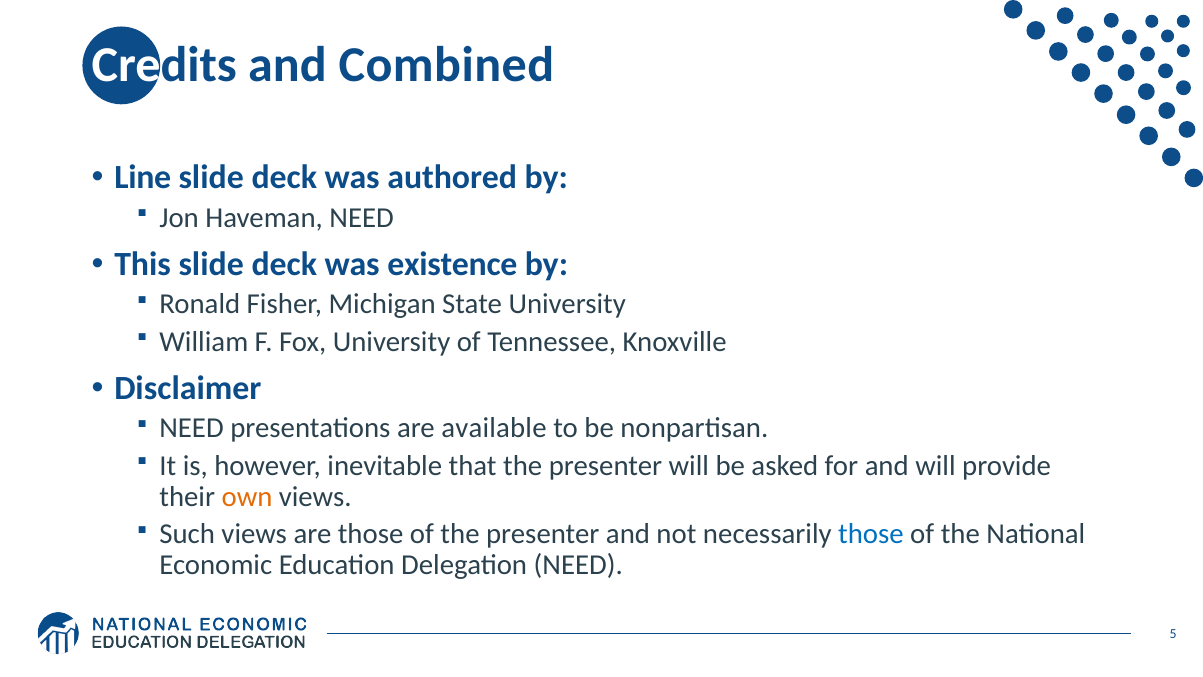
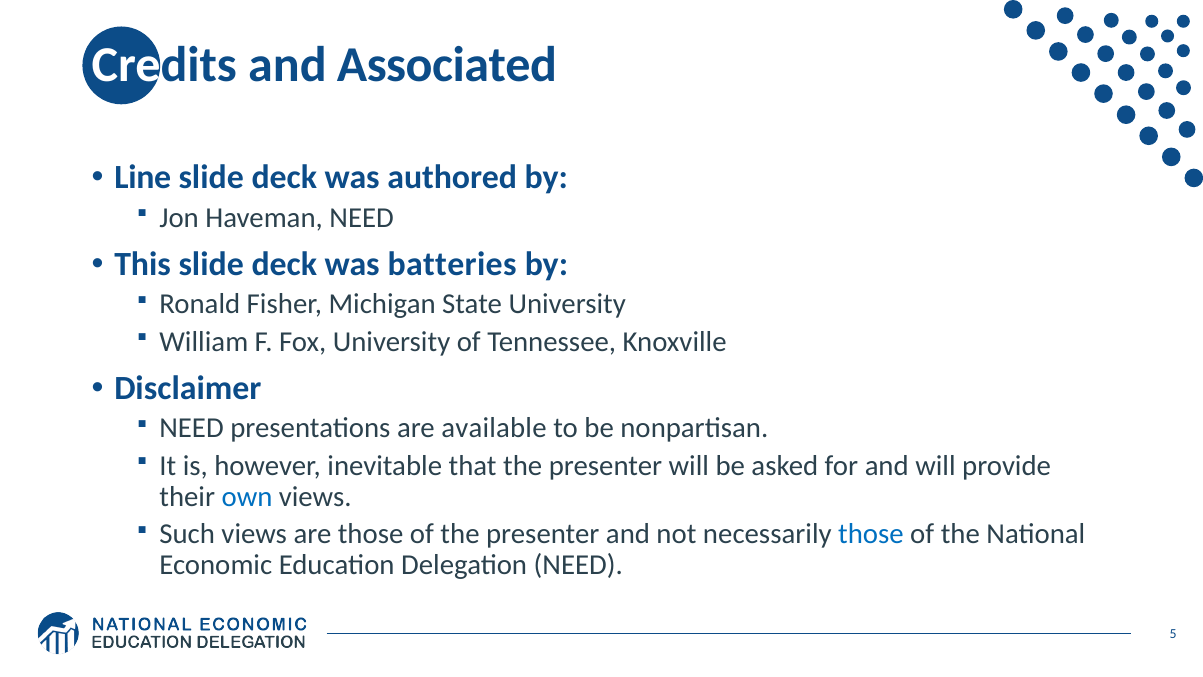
Combined: Combined -> Associated
existence: existence -> batteries
own colour: orange -> blue
